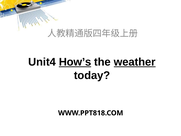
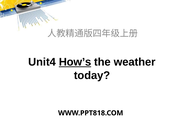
weather underline: present -> none
